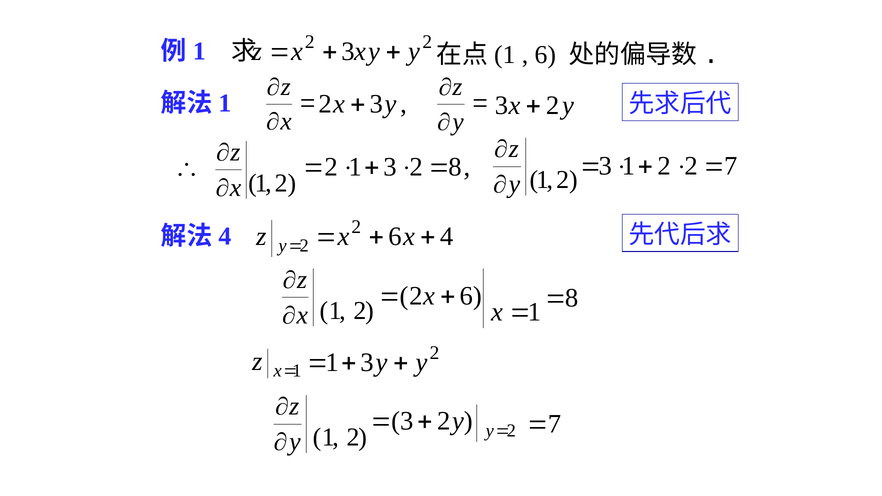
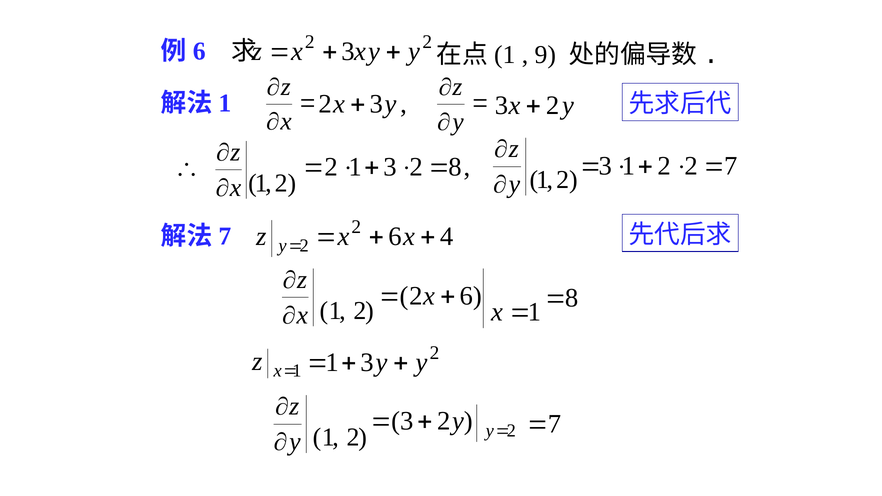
1 at (199, 51): 1 -> 6
6 at (545, 55): 6 -> 9
4 at (225, 236): 4 -> 7
